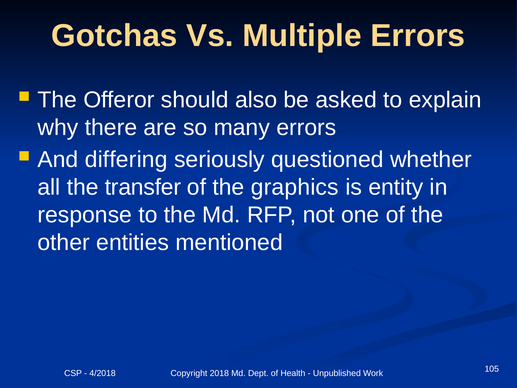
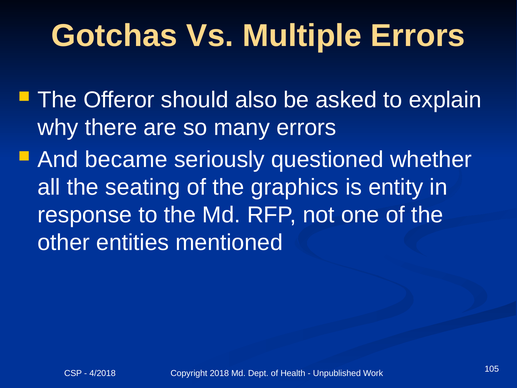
differing: differing -> became
transfer: transfer -> seating
